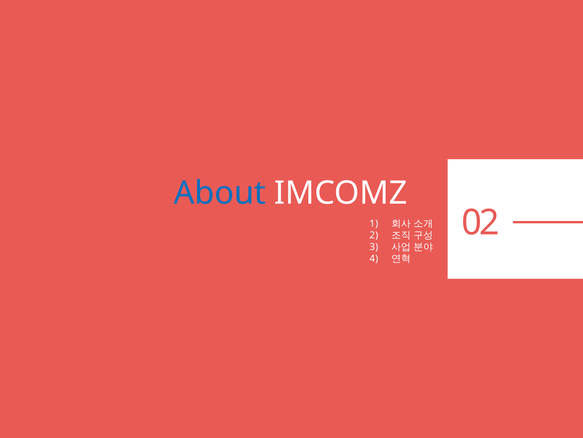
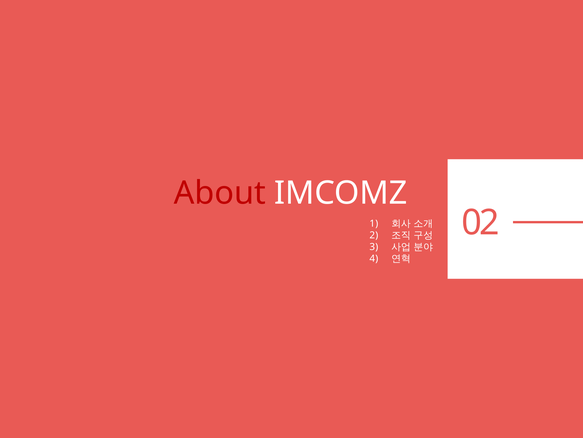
About colour: blue -> red
